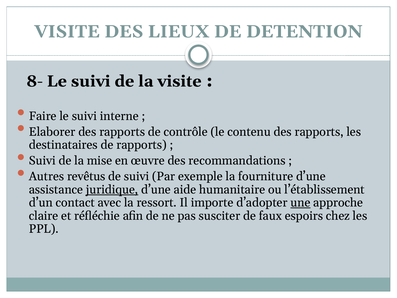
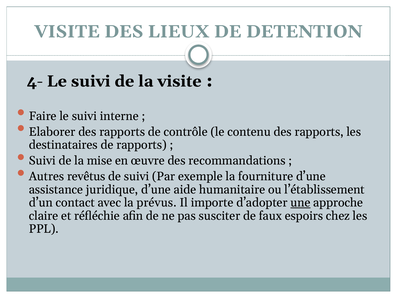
8-: 8- -> 4-
juridique underline: present -> none
ressort: ressort -> prévus
